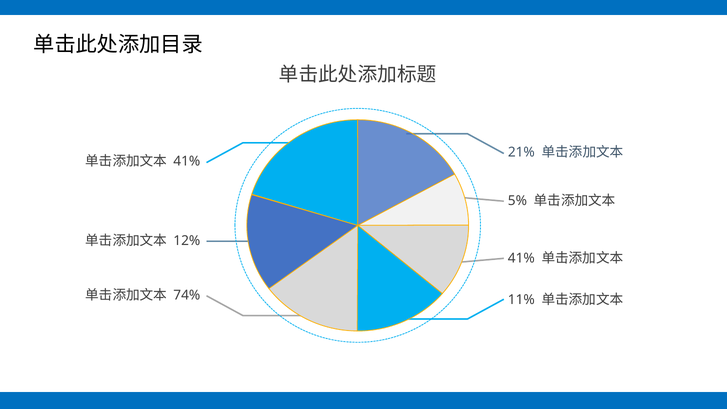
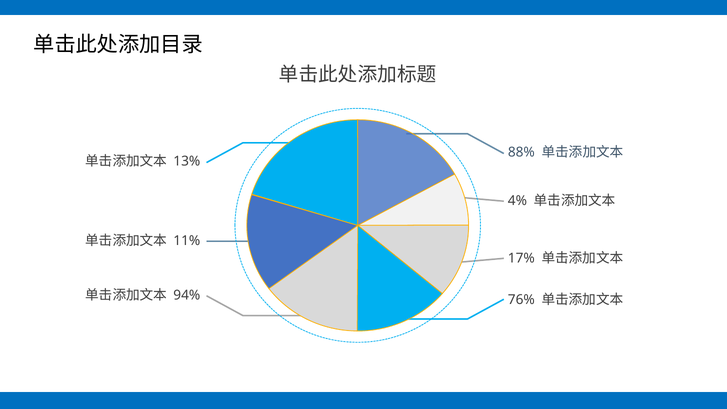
21%: 21% -> 88%
41% at (187, 161): 41% -> 13%
5%: 5% -> 4%
12%: 12% -> 11%
41% at (521, 258): 41% -> 17%
74%: 74% -> 94%
11%: 11% -> 76%
